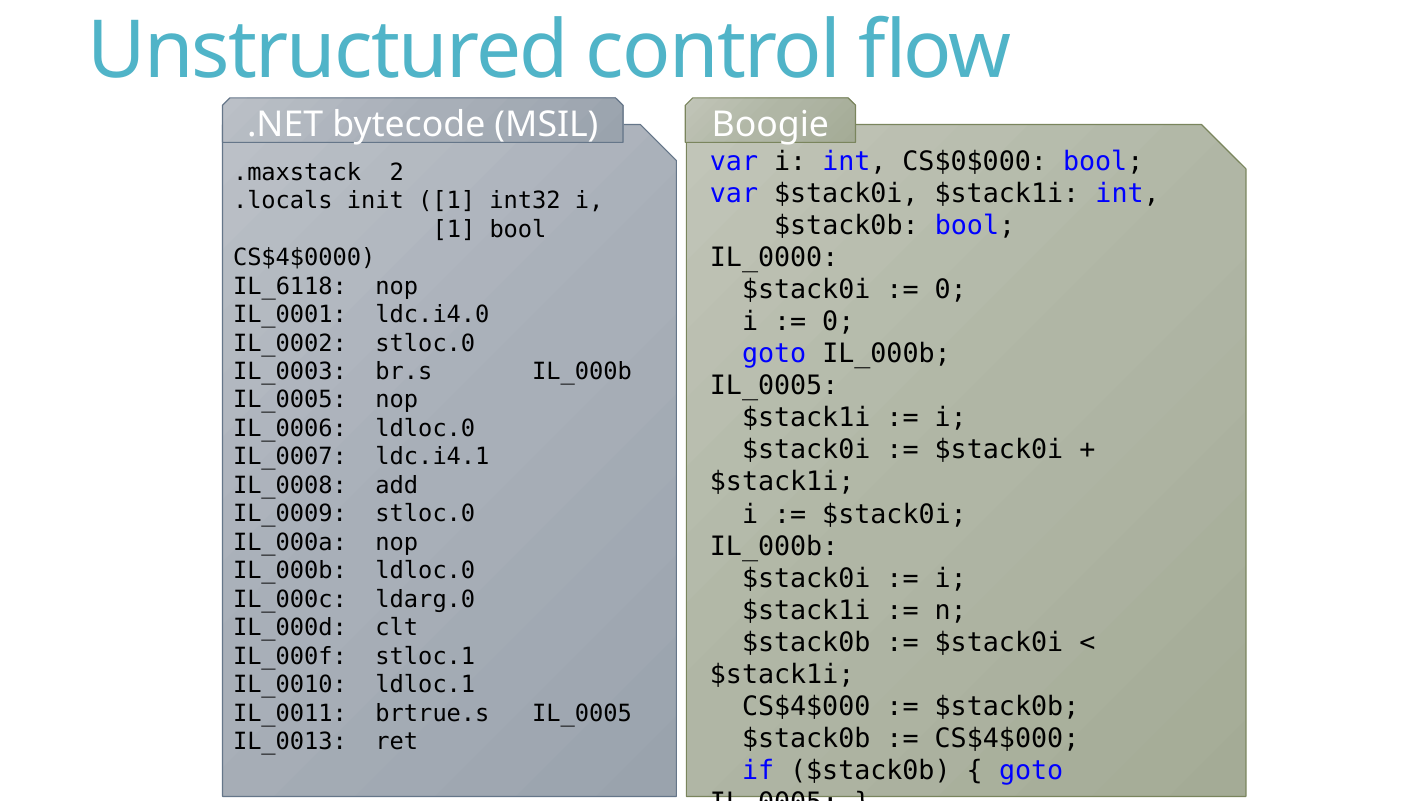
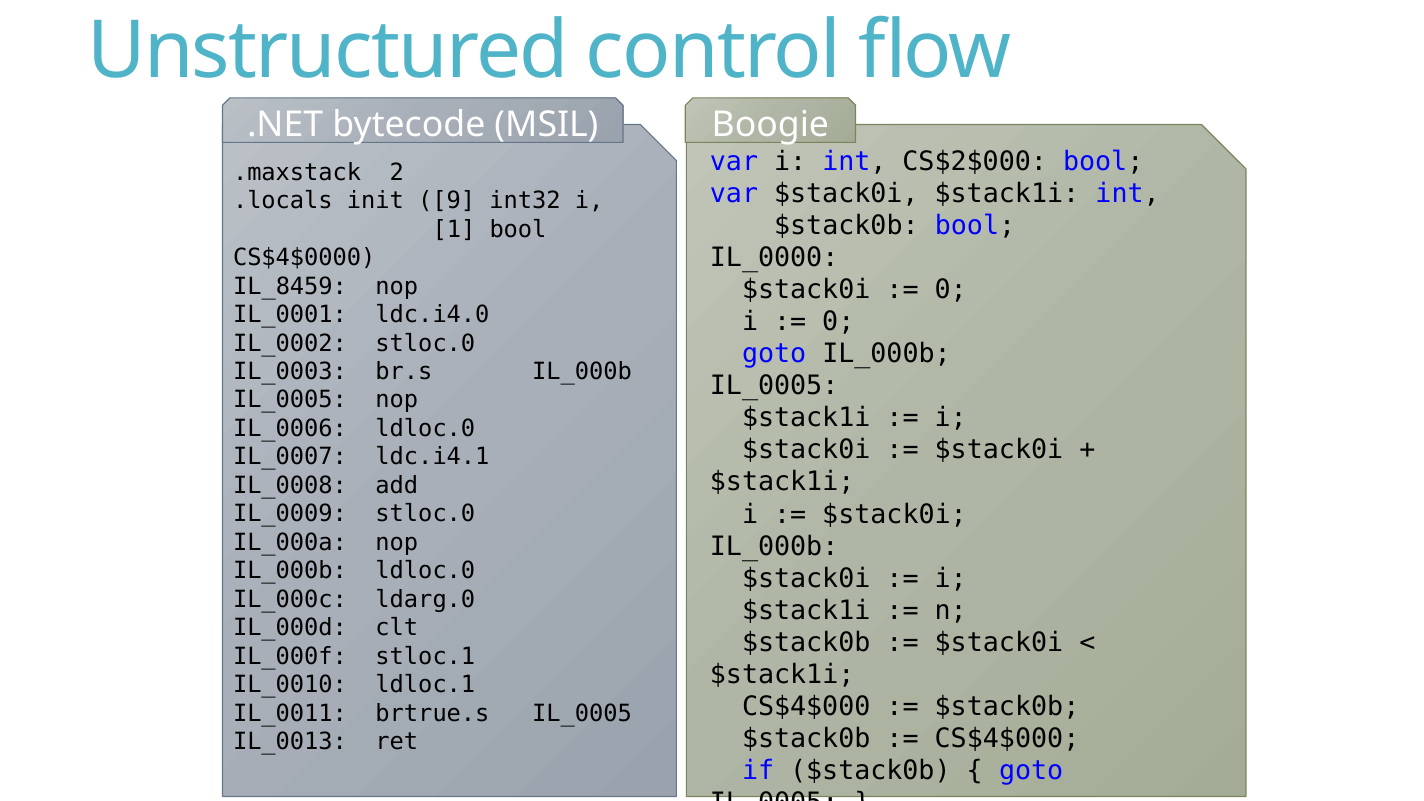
CS$0$000: CS$0$000 -> CS$2$000
init 1: 1 -> 9
IL_6118: IL_6118 -> IL_8459
